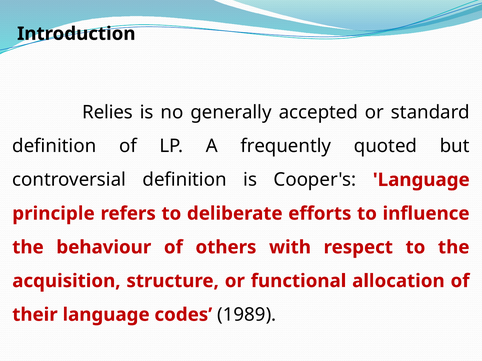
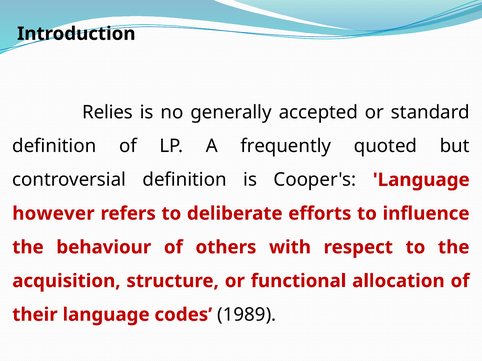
principle: principle -> however
